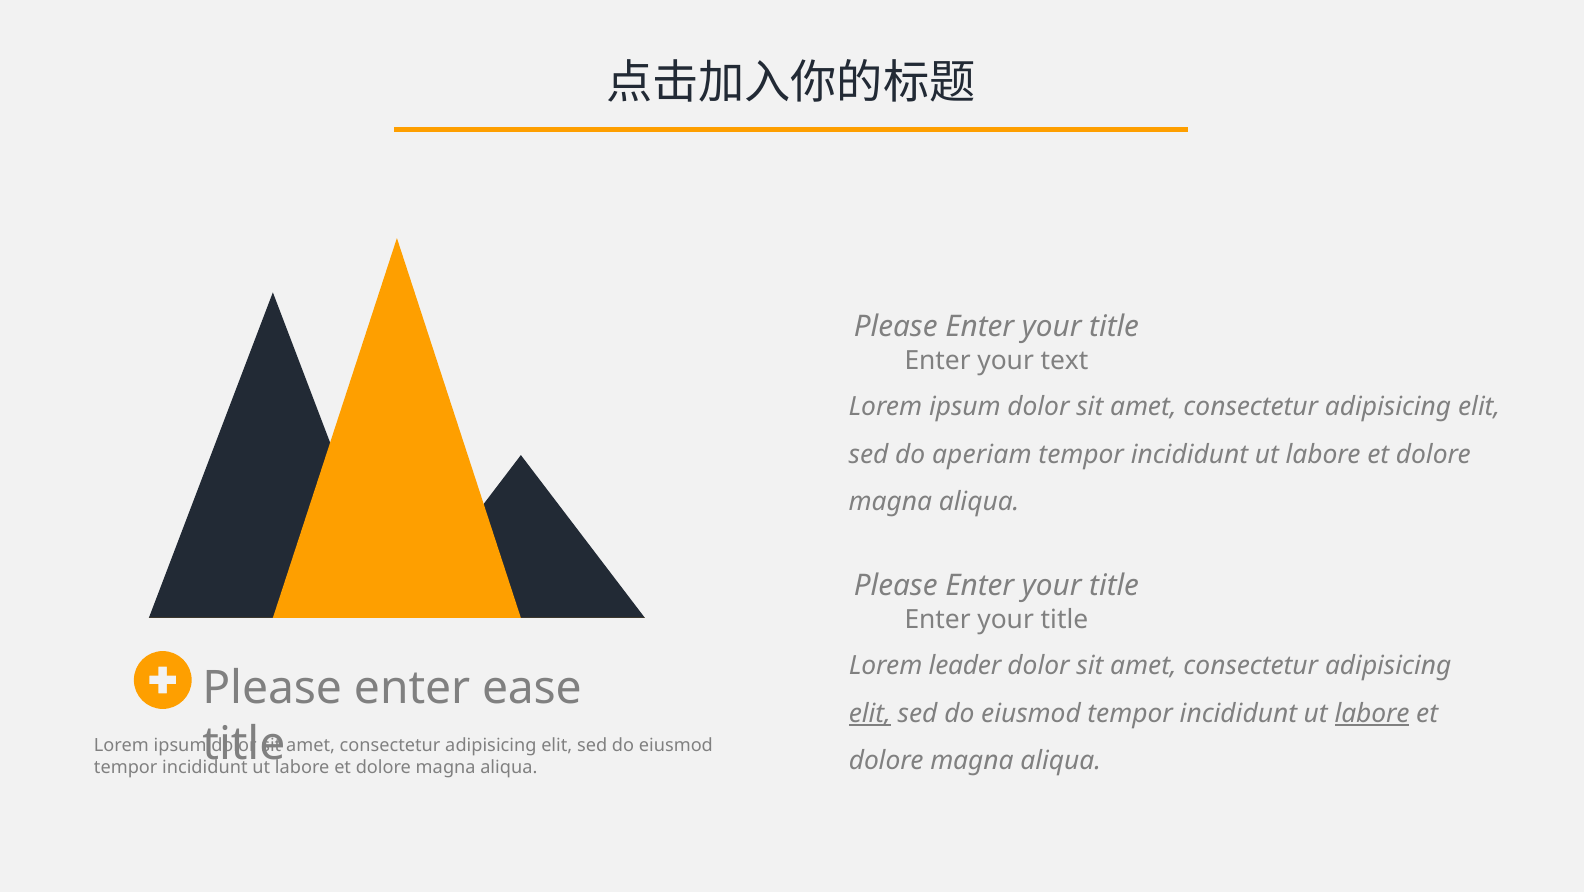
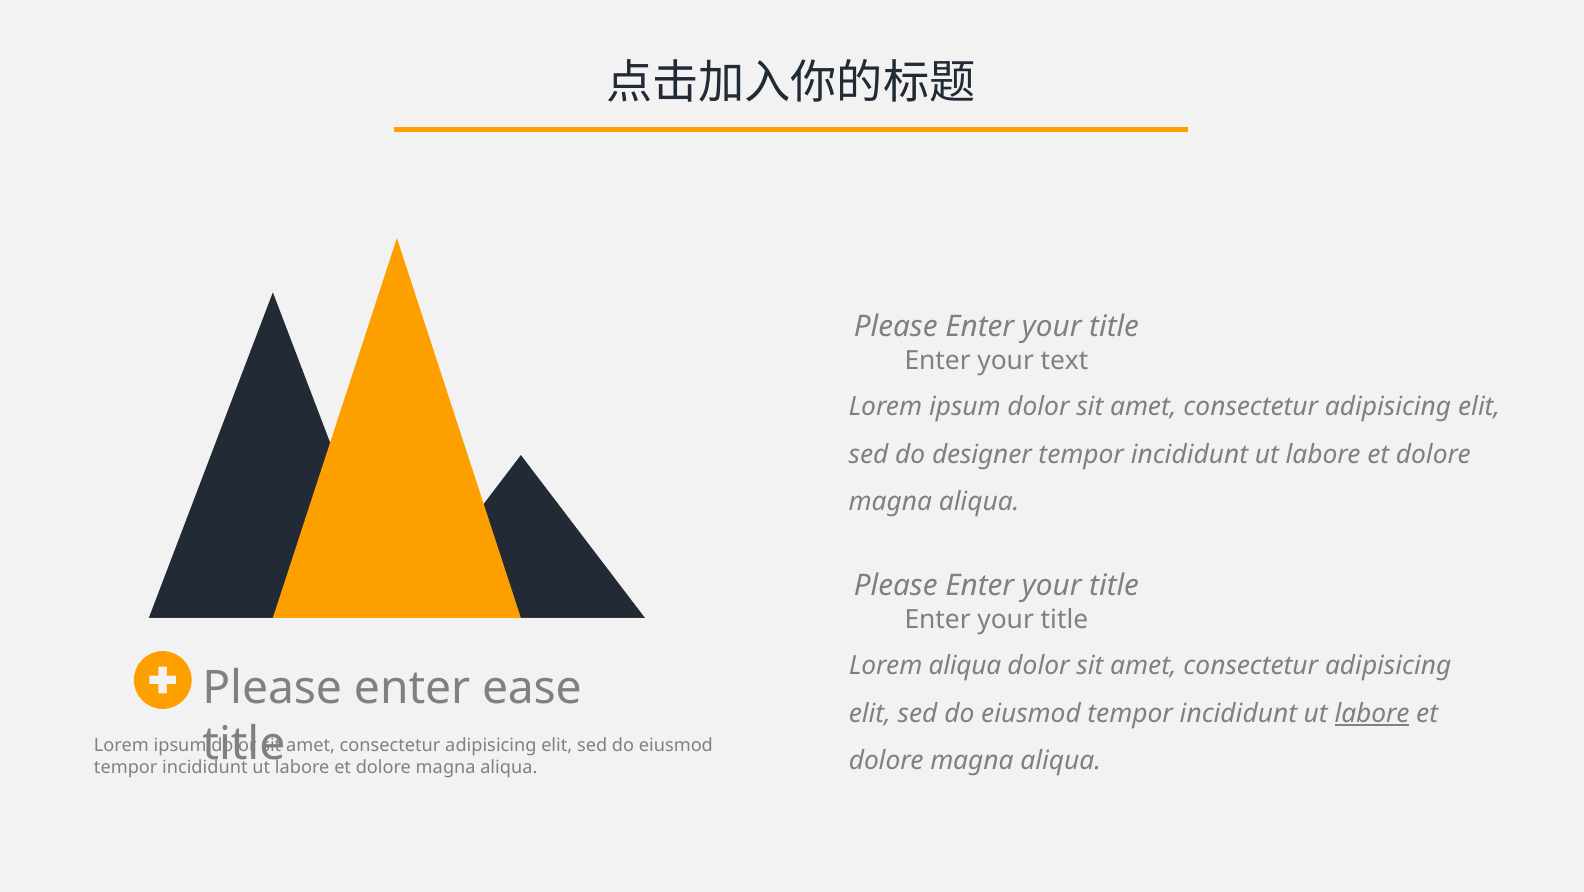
aperiam: aperiam -> designer
Lorem leader: leader -> aliqua
elit at (870, 713) underline: present -> none
